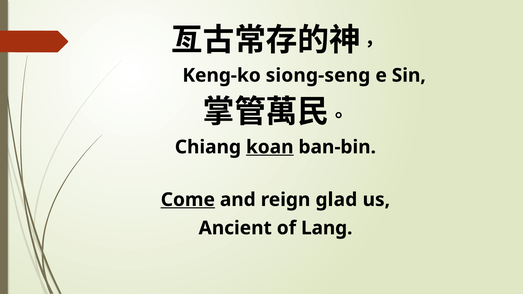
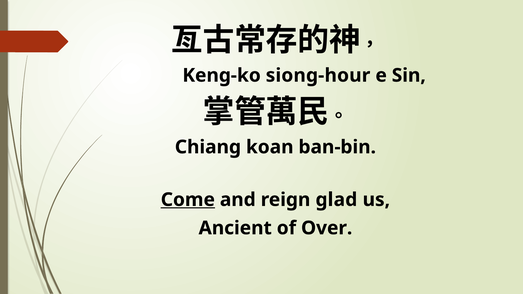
siong-seng: siong-seng -> siong-hour
koan underline: present -> none
Lang: Lang -> Over
